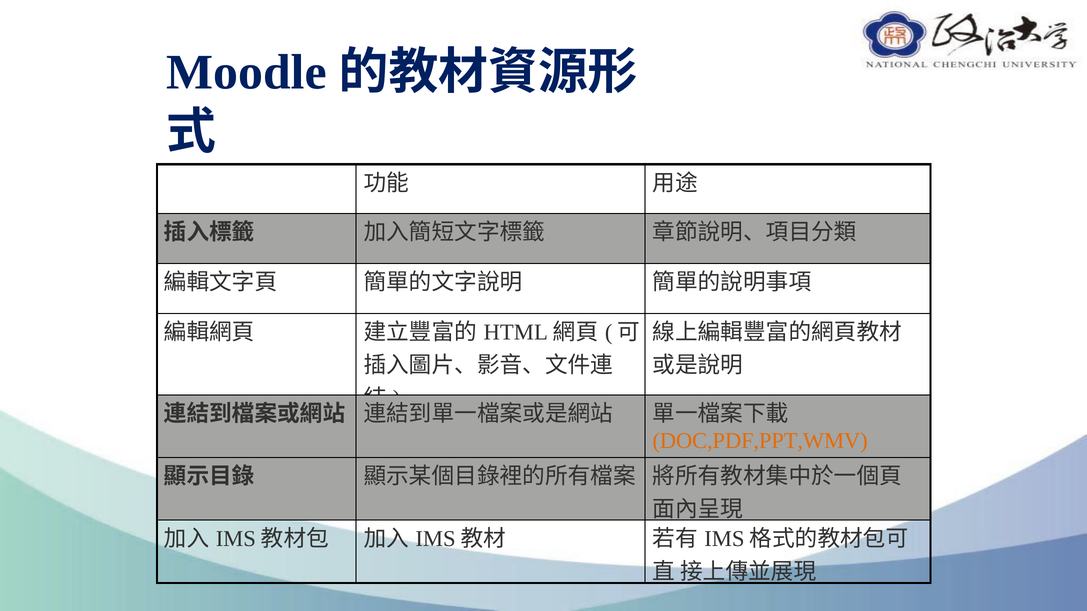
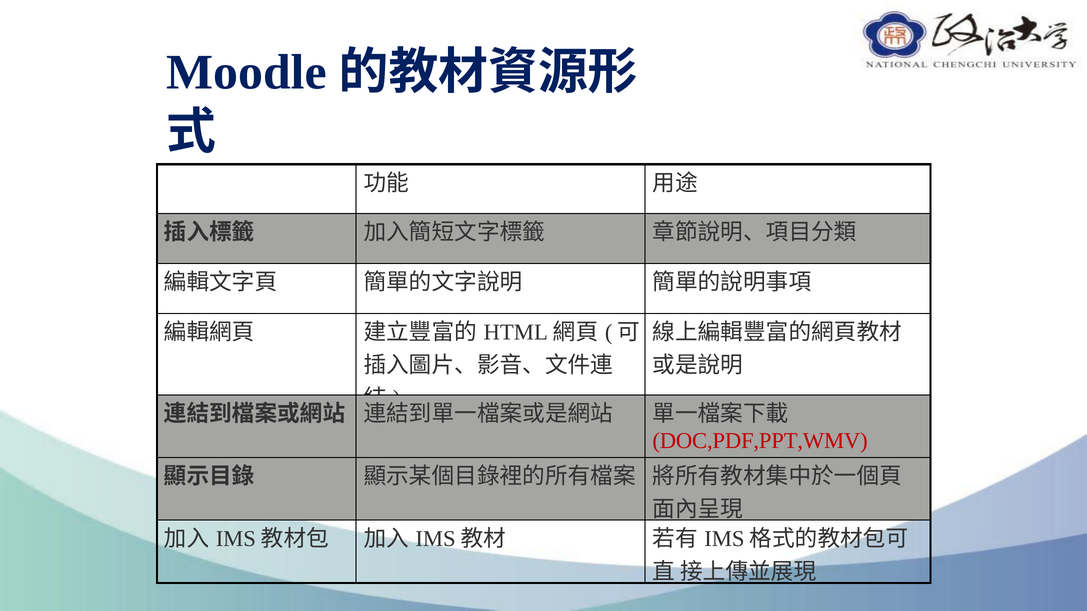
DOC,PDF,PPT,WMV colour: orange -> red
